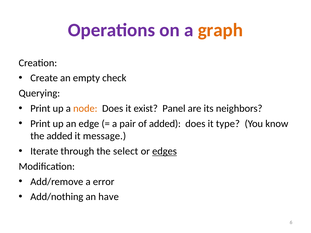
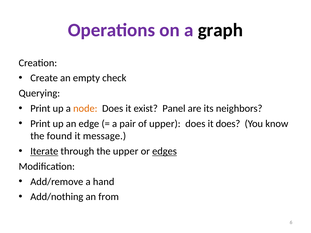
graph colour: orange -> black
of added: added -> upper
it type: type -> does
the added: added -> found
Iterate underline: none -> present
the select: select -> upper
error: error -> hand
have: have -> from
